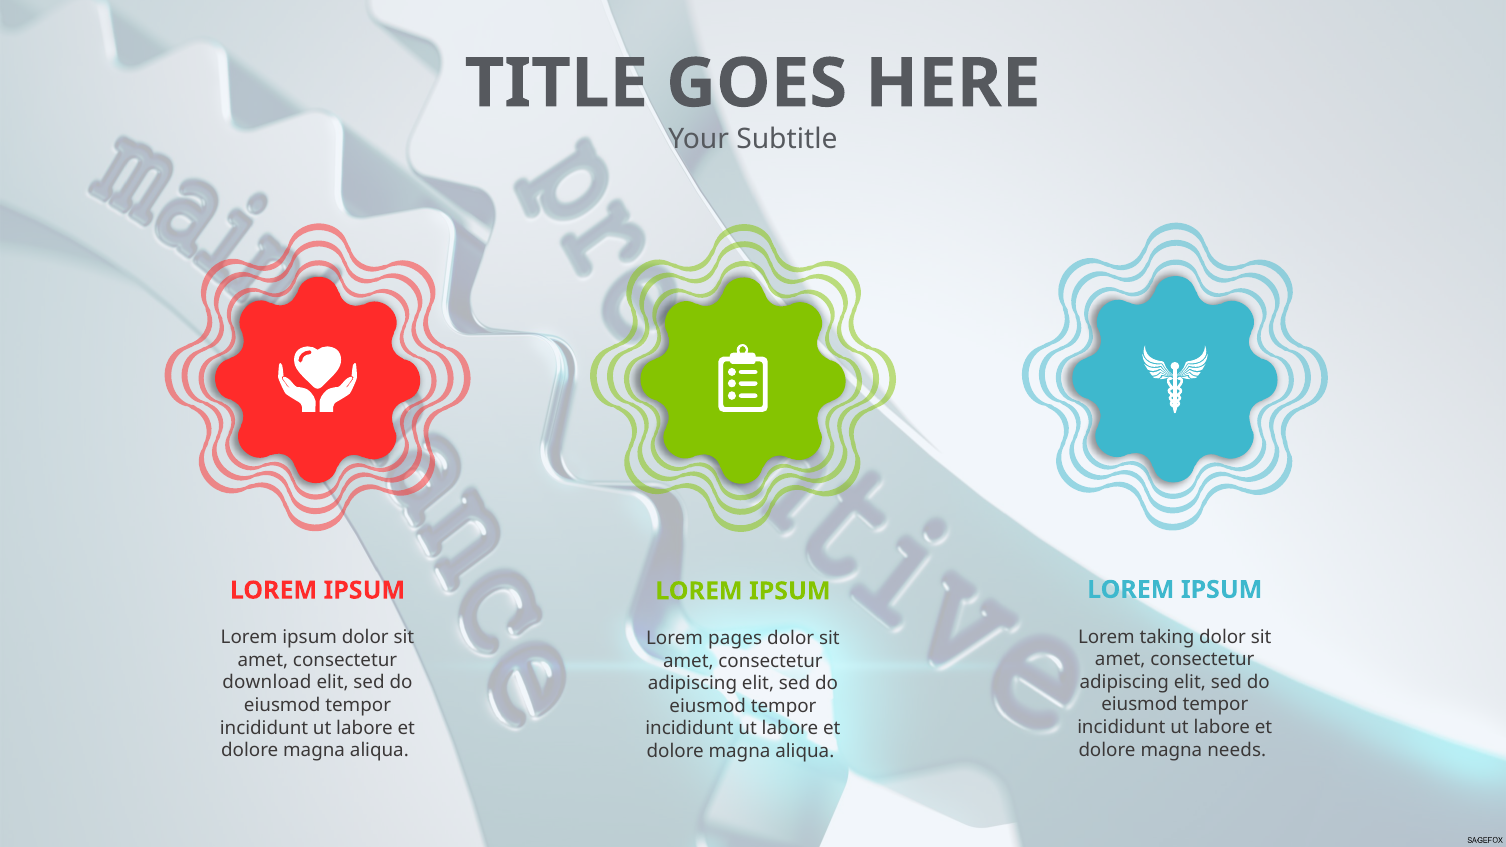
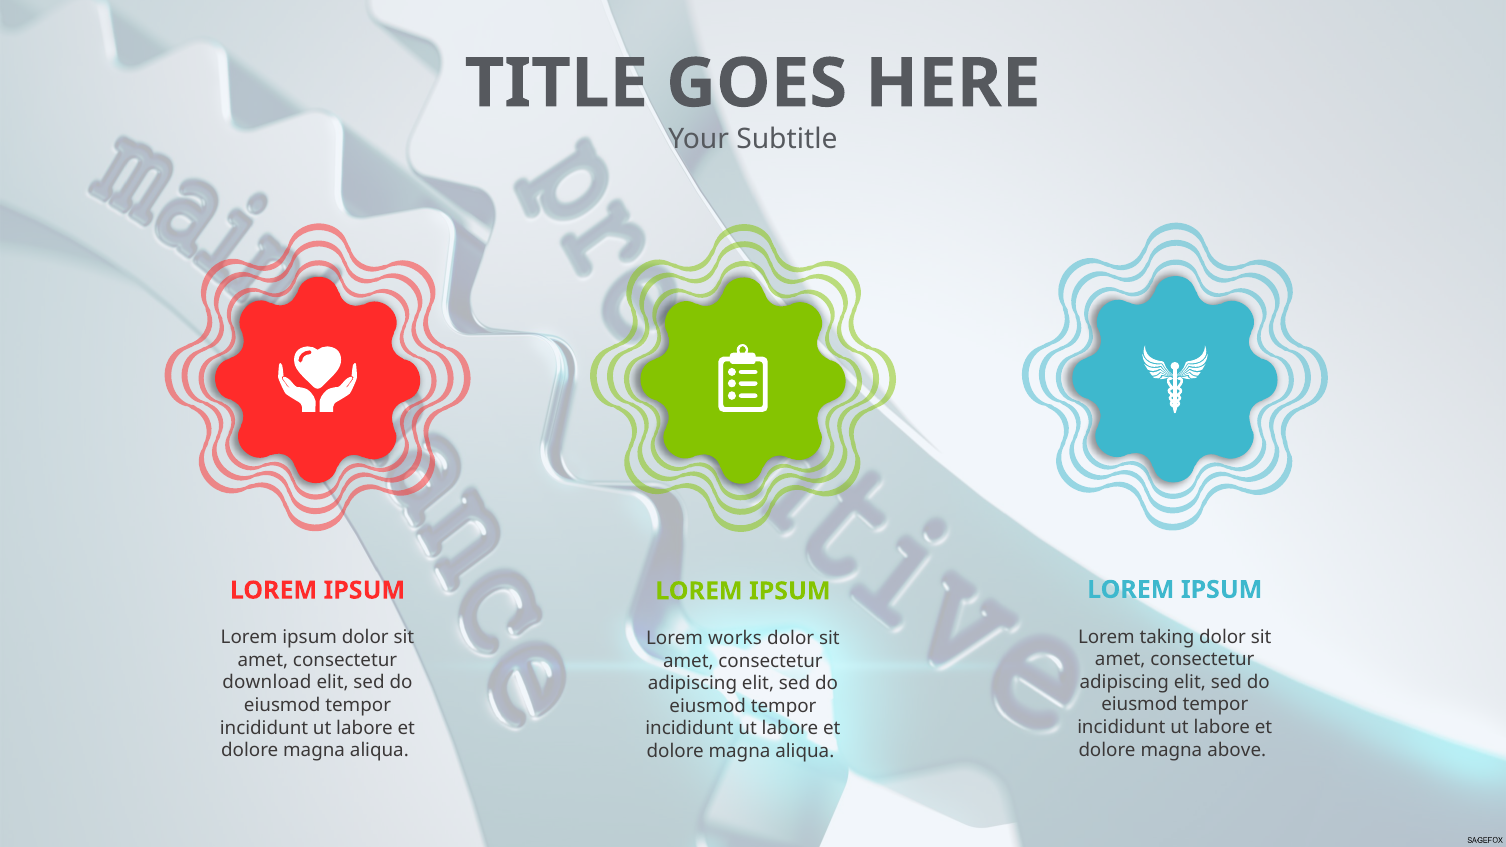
pages: pages -> works
needs: needs -> above
